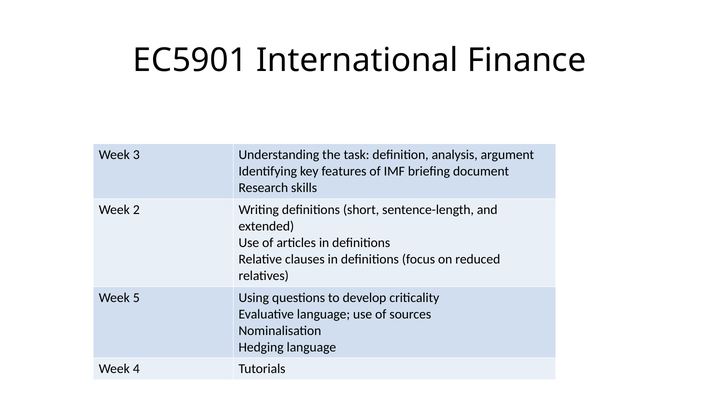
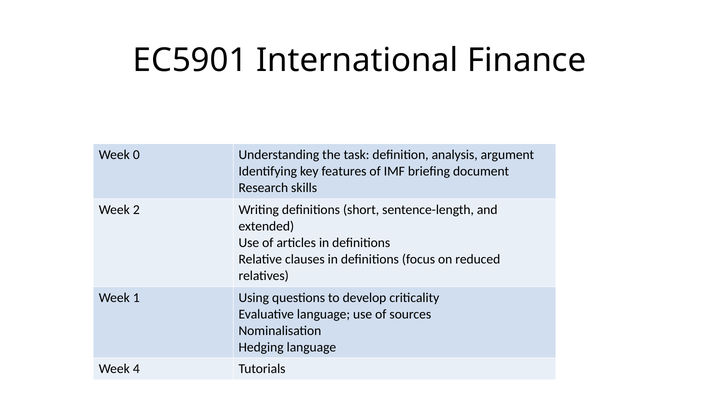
3: 3 -> 0
5: 5 -> 1
